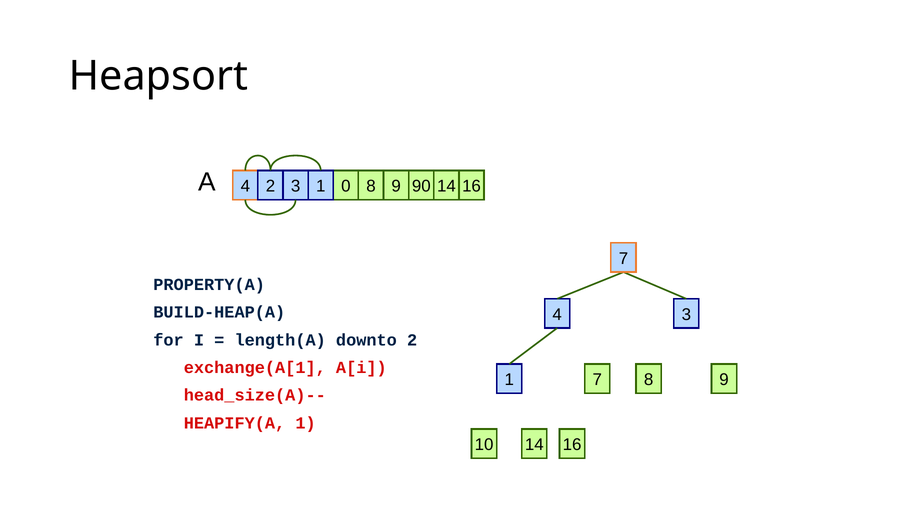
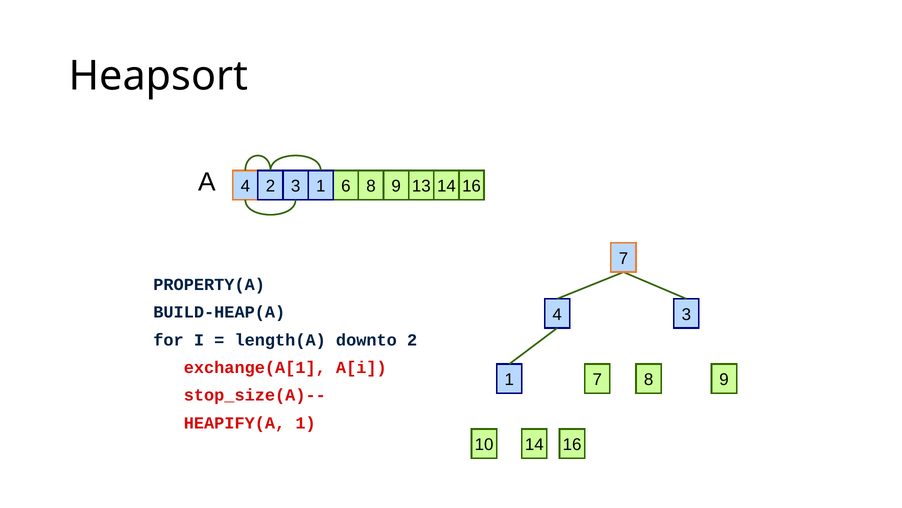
0: 0 -> 6
90: 90 -> 13
head_size(A)--: head_size(A)-- -> stop_size(A)--
